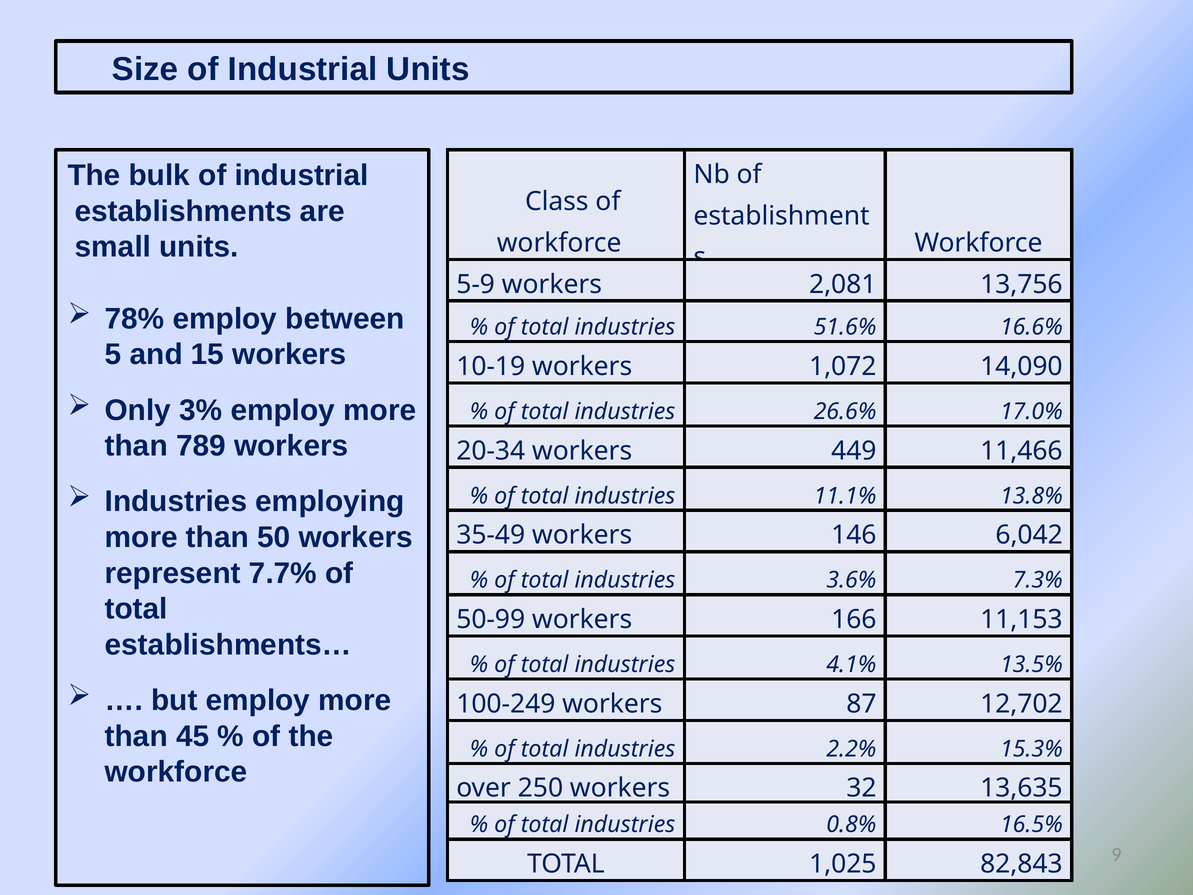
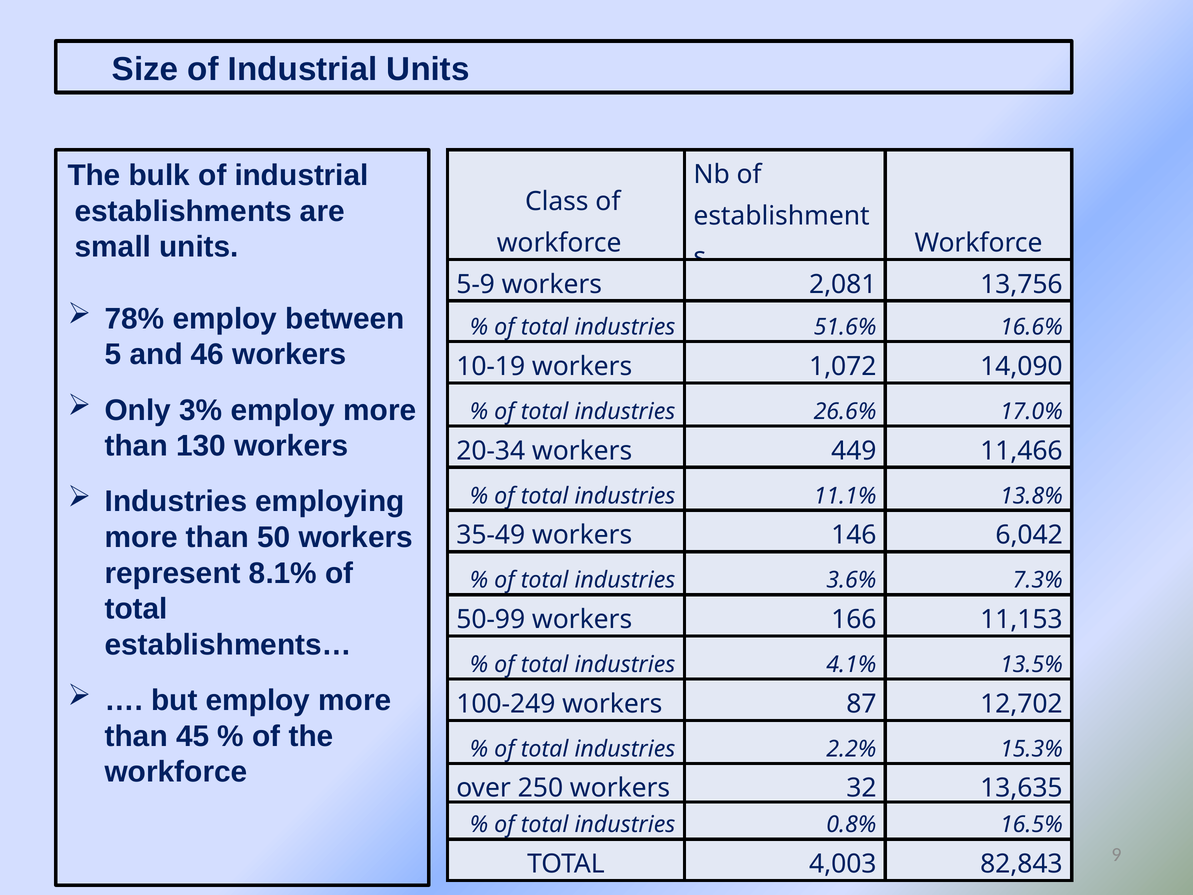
15: 15 -> 46
789: 789 -> 130
7.7%: 7.7% -> 8.1%
1,025: 1,025 -> 4,003
